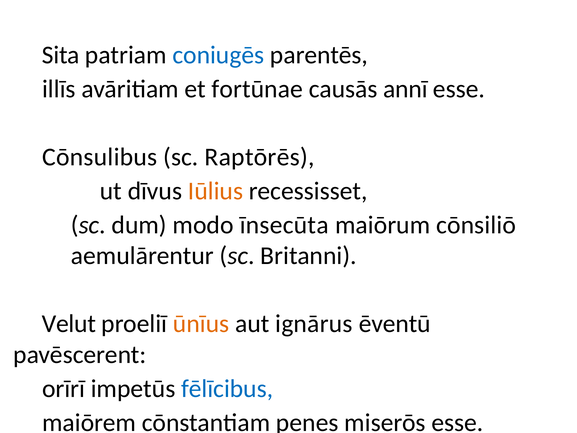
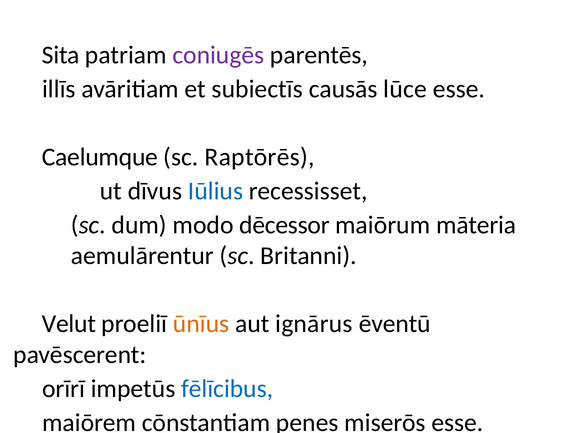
coniugēs colour: blue -> purple
fortūnae: fortūnae -> subiectīs
annī: annī -> lūce
Cōnsulibus: Cōnsulibus -> Caelumque
Iūlius colour: orange -> blue
īnsecūta: īnsecūta -> dēcessor
cōnsiliō: cōnsiliō -> māteria
